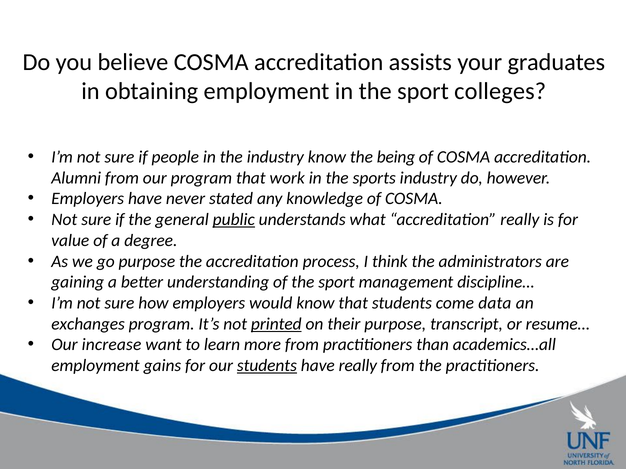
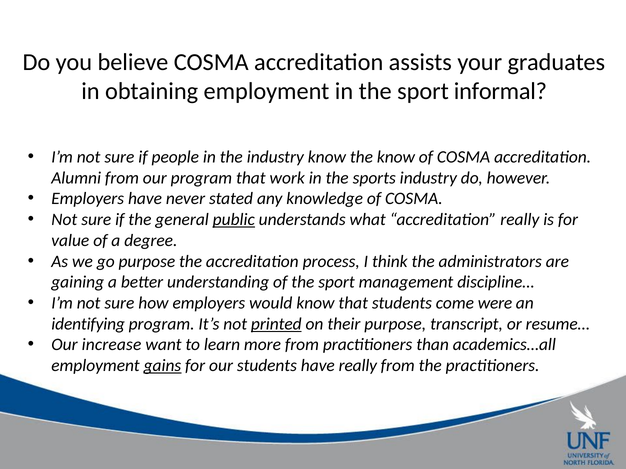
colleges: colleges -> informal
the being: being -> know
data: data -> were
exchanges: exchanges -> identifying
gains underline: none -> present
students at (267, 366) underline: present -> none
